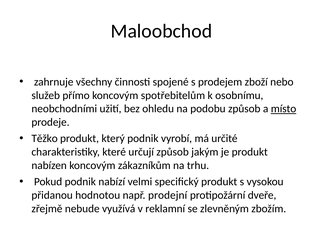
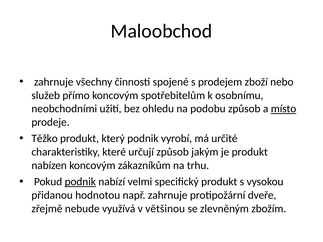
podnik at (80, 182) underline: none -> present
např prodejní: prodejní -> zahrnuje
reklamní: reklamní -> většinou
